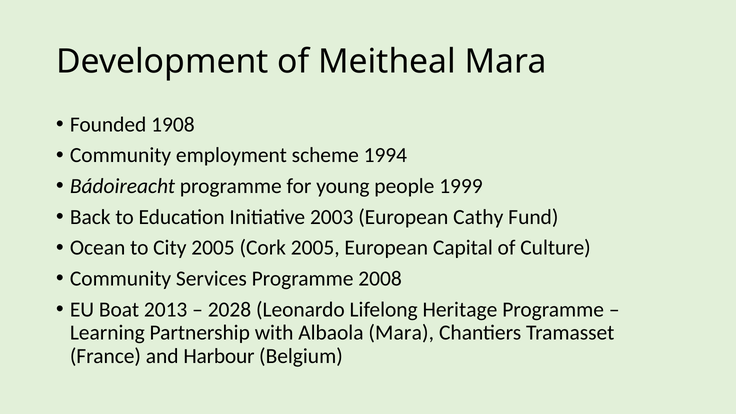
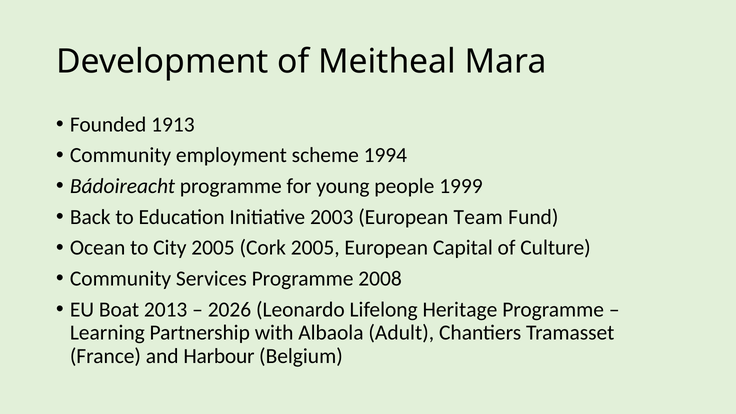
1908: 1908 -> 1913
Cathy: Cathy -> Team
2028: 2028 -> 2026
Albaola Mara: Mara -> Adult
